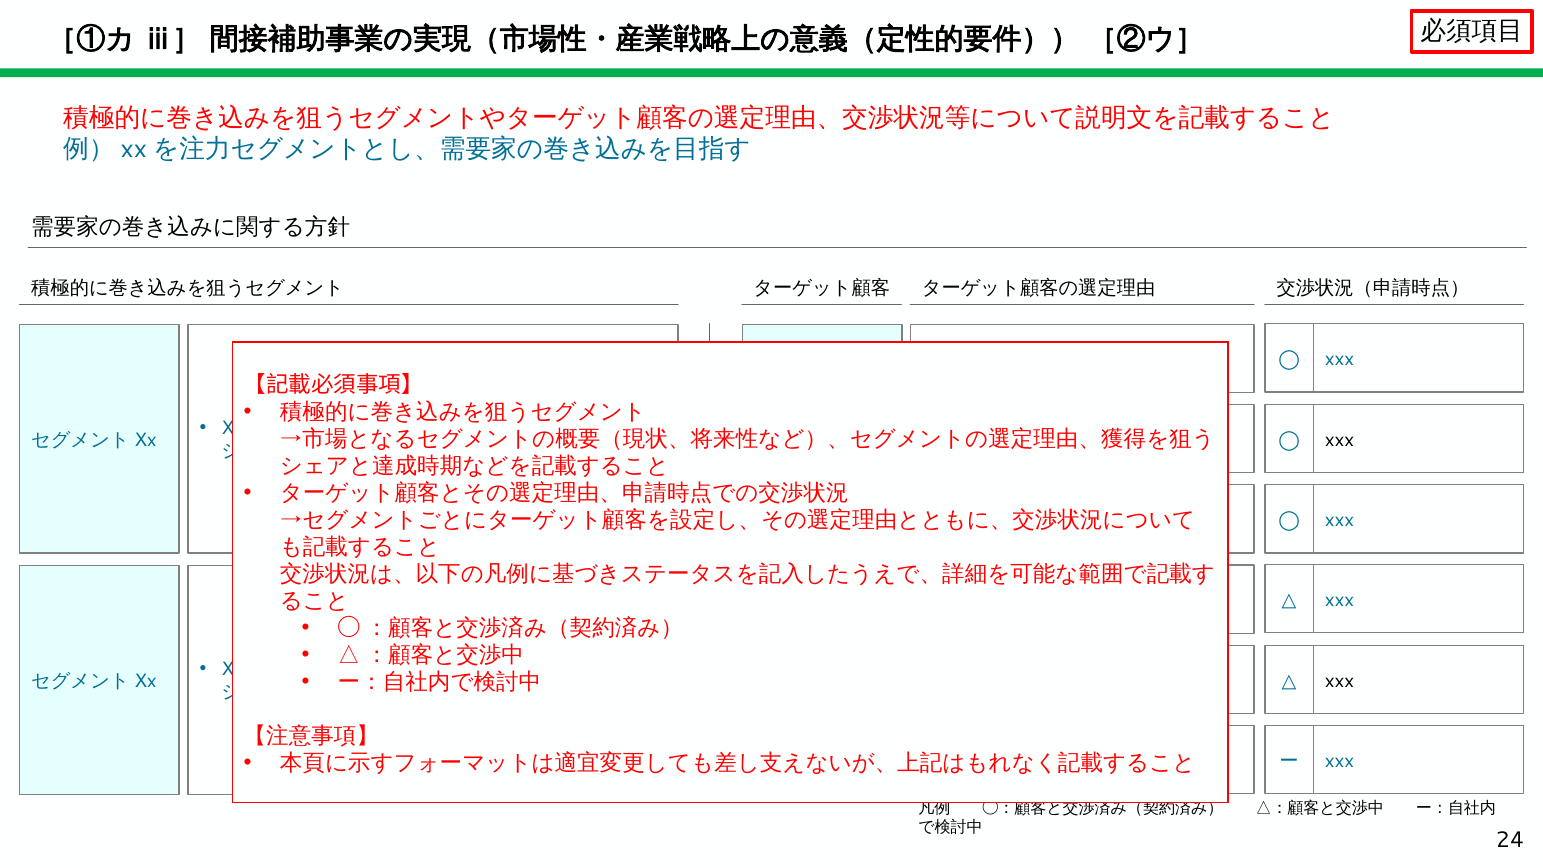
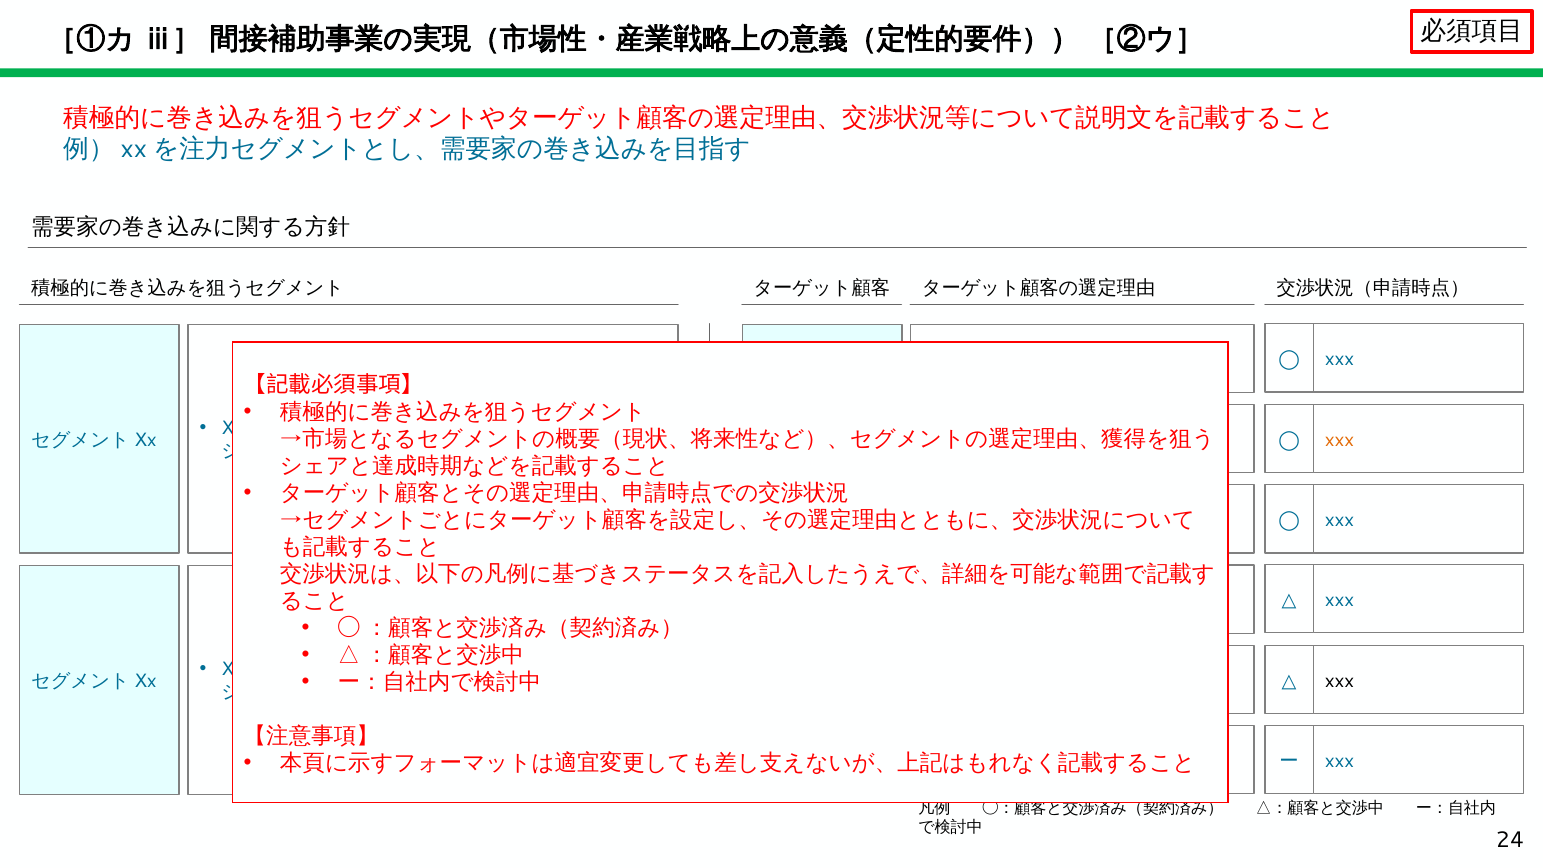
xxx at (1340, 440) colour: black -> orange
